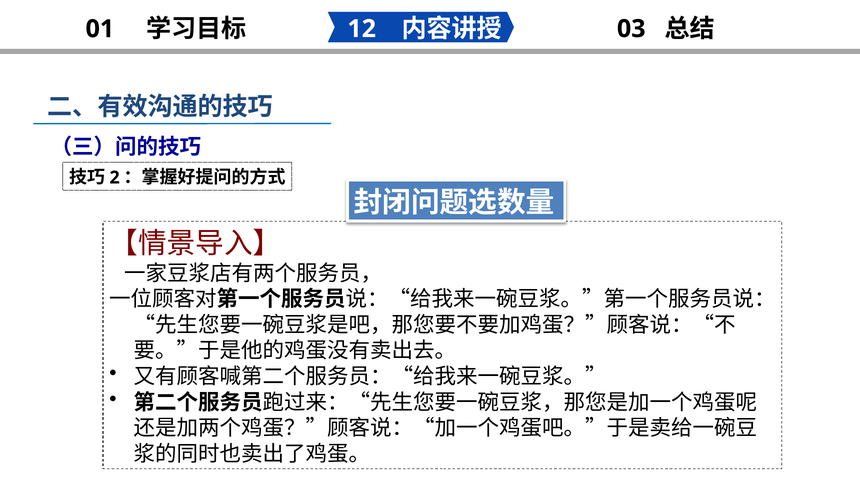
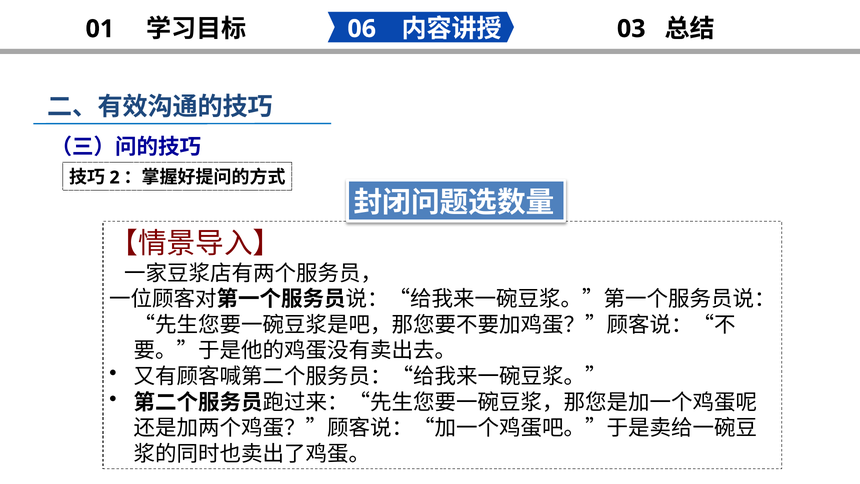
12: 12 -> 06
